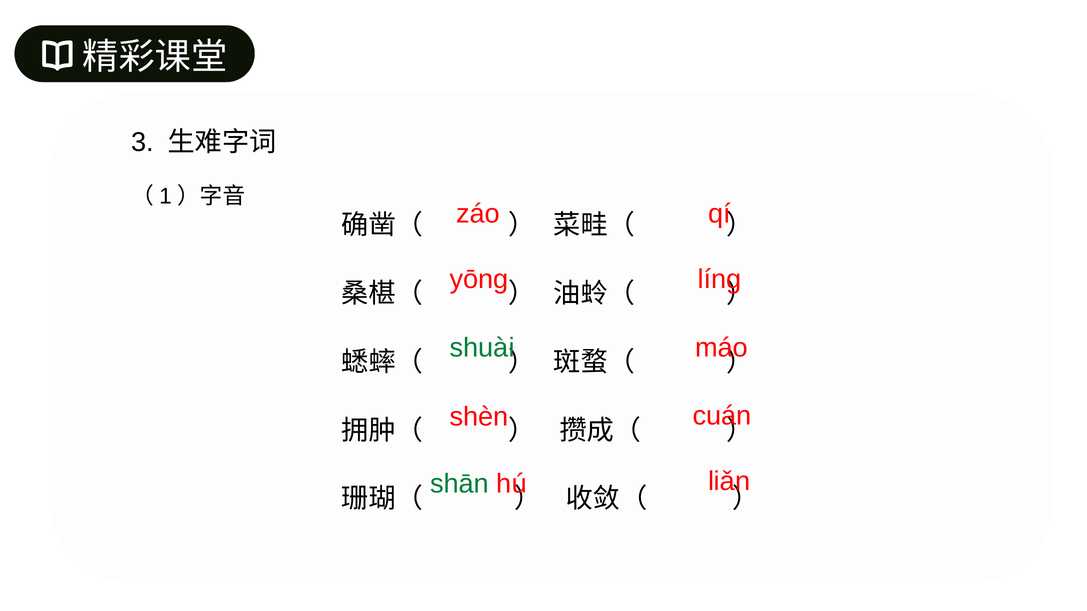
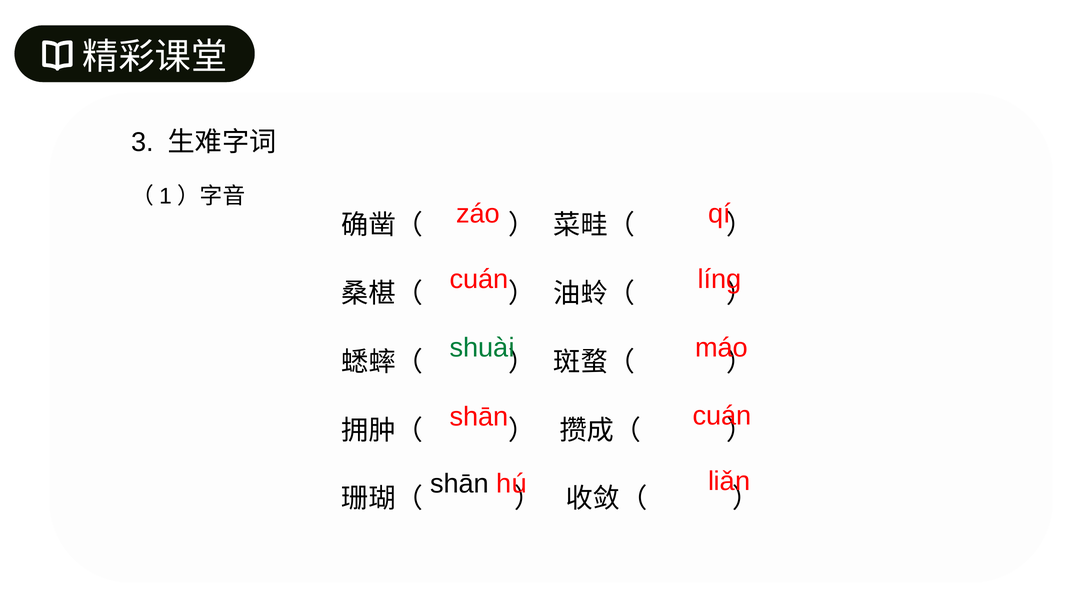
yōng at (479, 279): yōng -> cuán
shèn at (479, 417): shèn -> shān
shān at (460, 484) colour: green -> black
